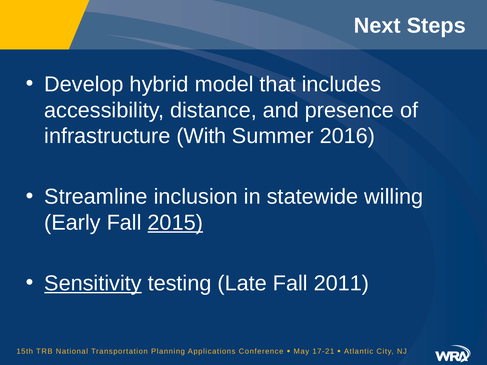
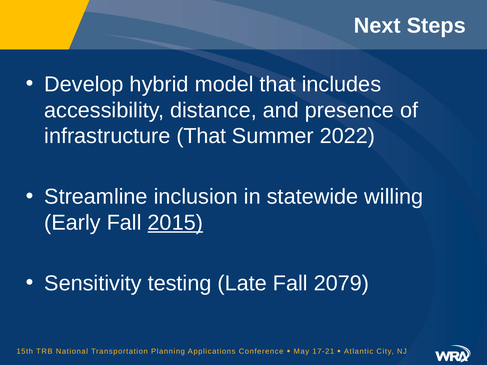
infrastructure With: With -> That
2016: 2016 -> 2022
Sensitivity underline: present -> none
2011: 2011 -> 2079
